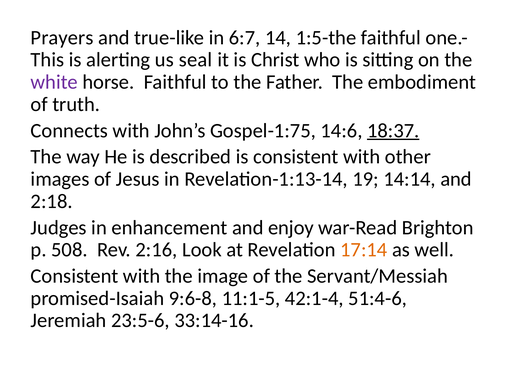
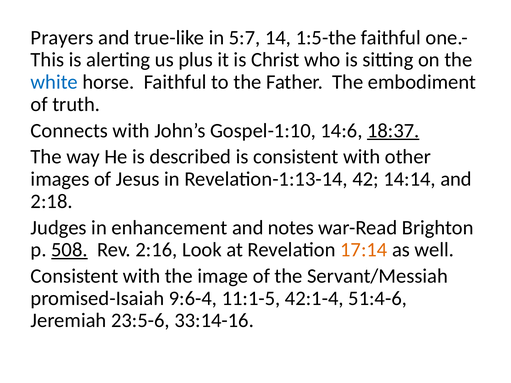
6:7: 6:7 -> 5:7
seal: seal -> plus
white colour: purple -> blue
Gospel-1:75: Gospel-1:75 -> Gospel-1:10
19: 19 -> 42
enjoy: enjoy -> notes
508 underline: none -> present
9:6-8: 9:6-8 -> 9:6-4
